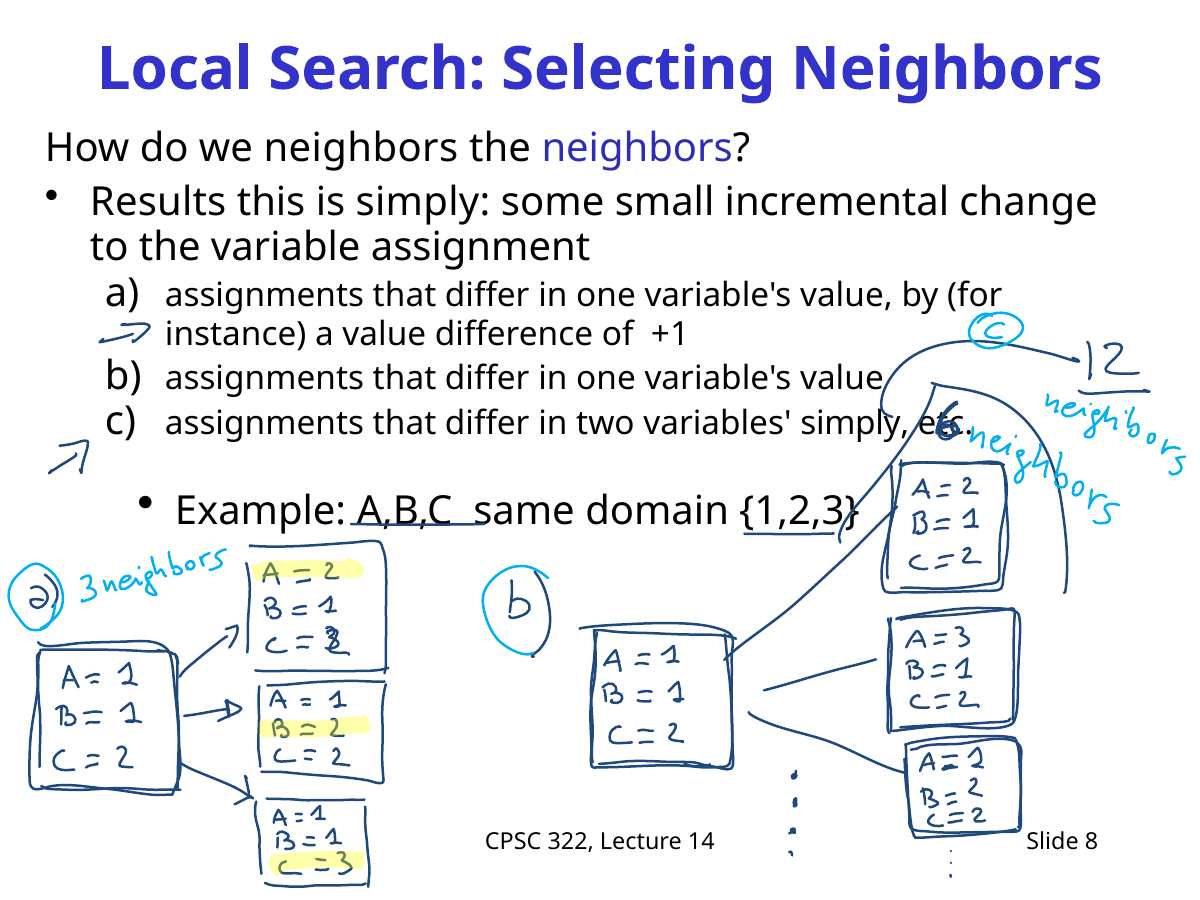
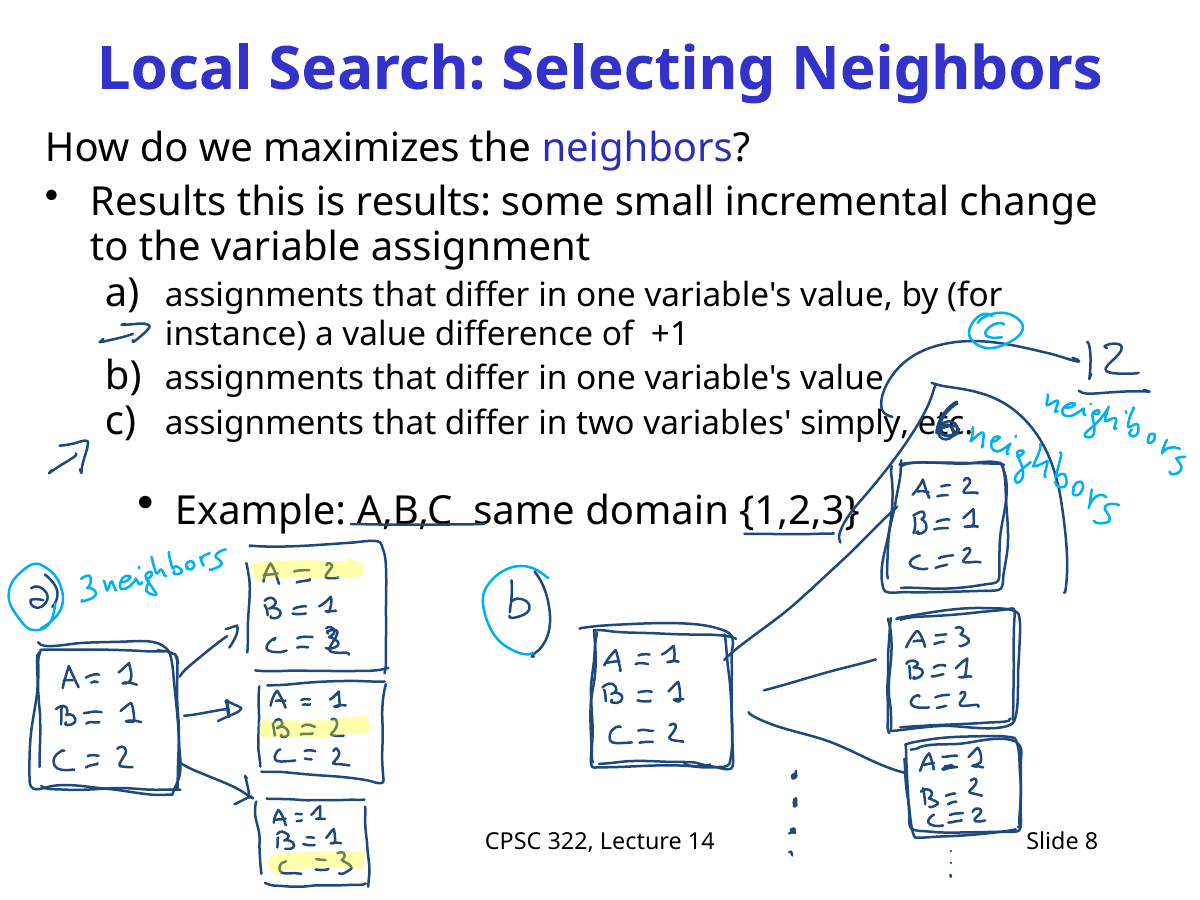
we neighbors: neighbors -> maximizes
is simply: simply -> results
